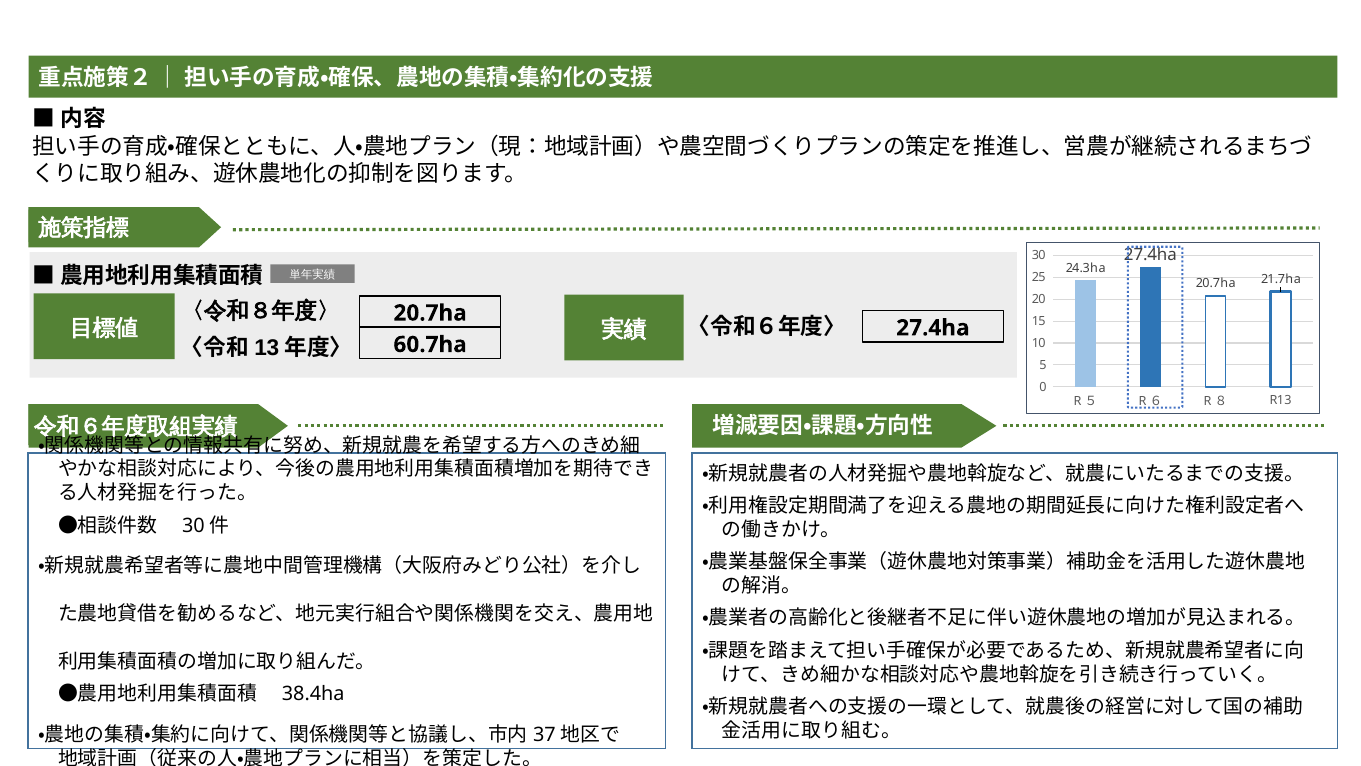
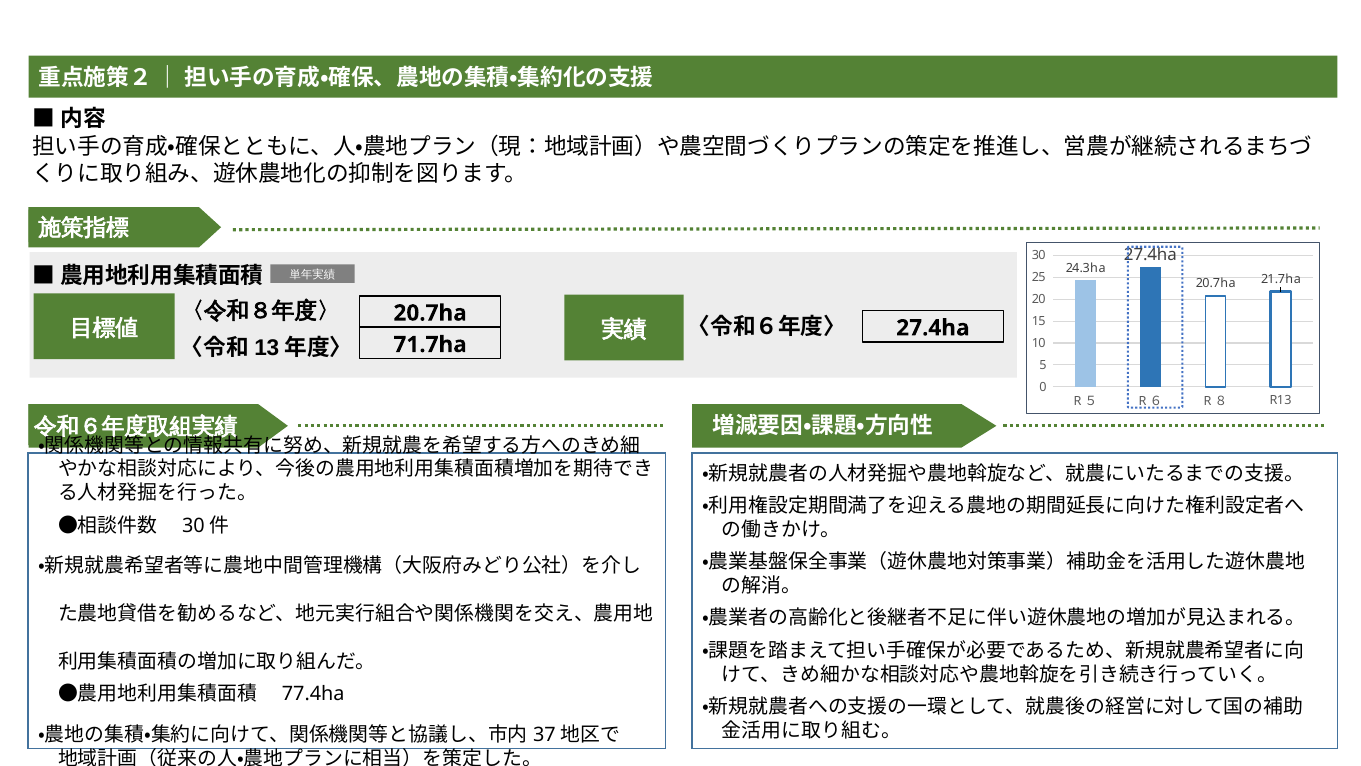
60.7ha: 60.7ha -> 71.7ha
38.4ha: 38.4ha -> 77.4ha
